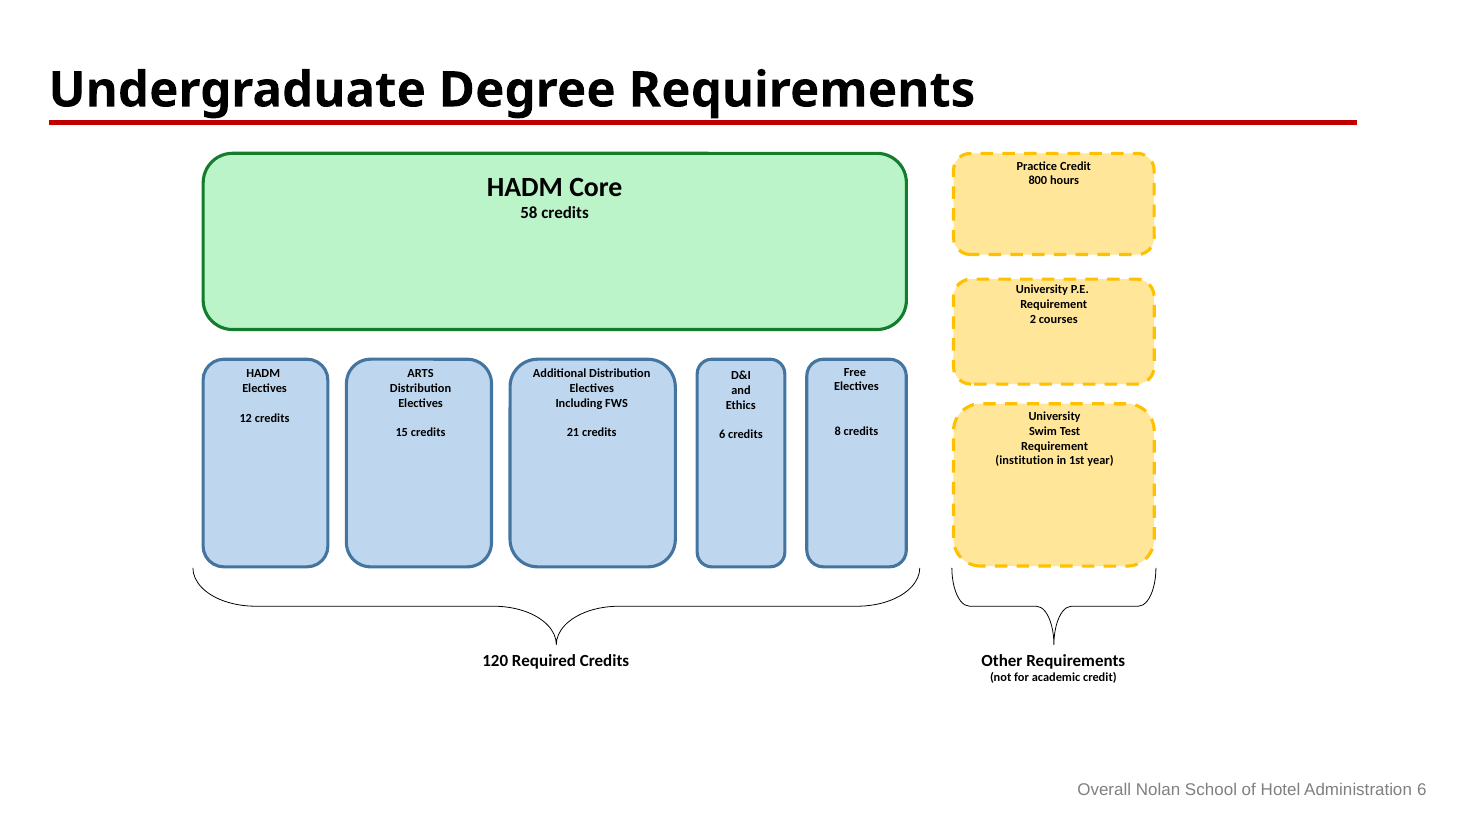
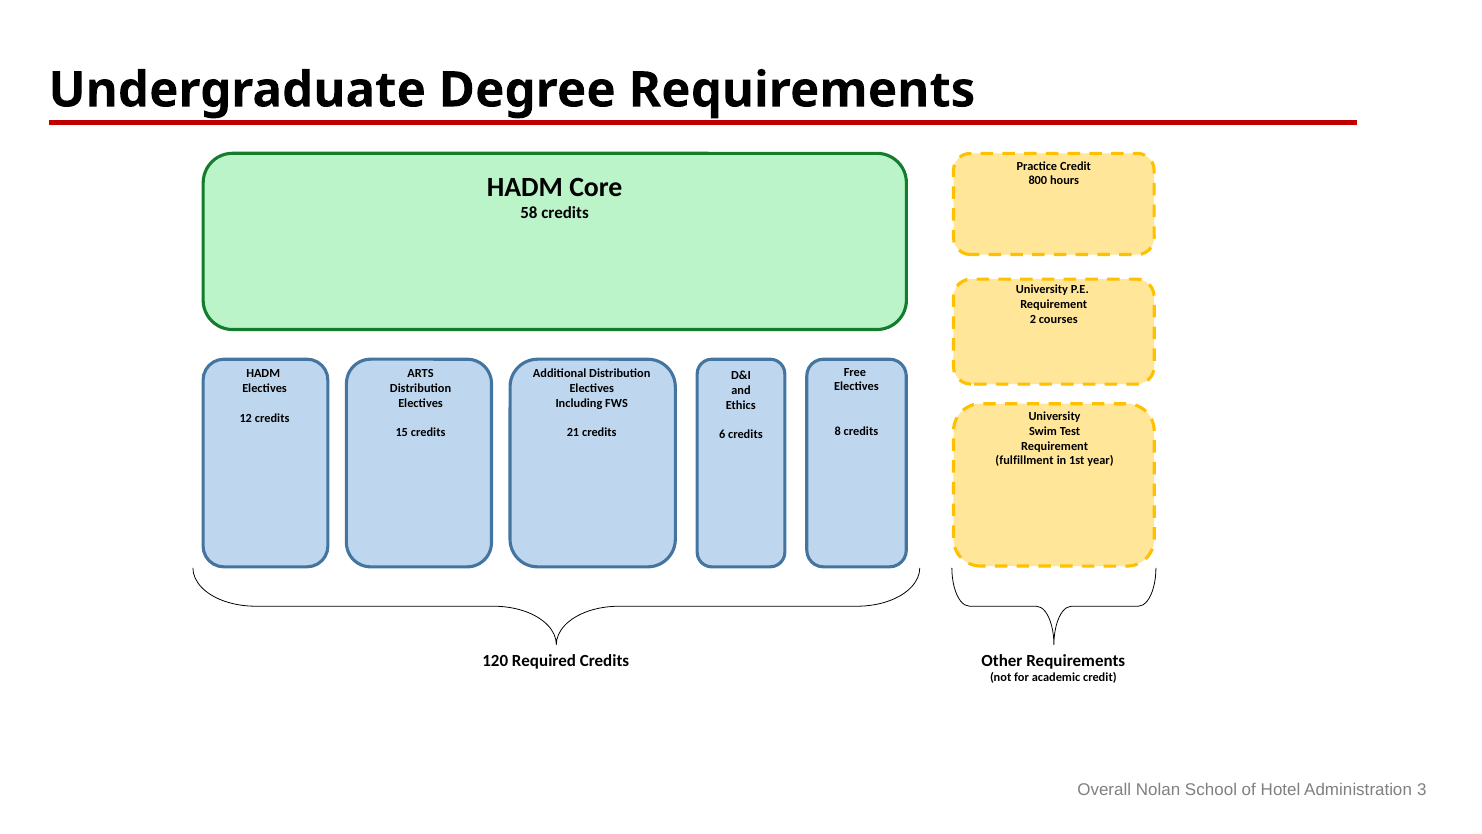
institution: institution -> fulfillment
Administration 6: 6 -> 3
